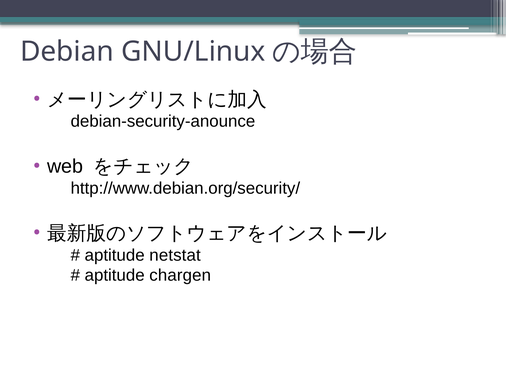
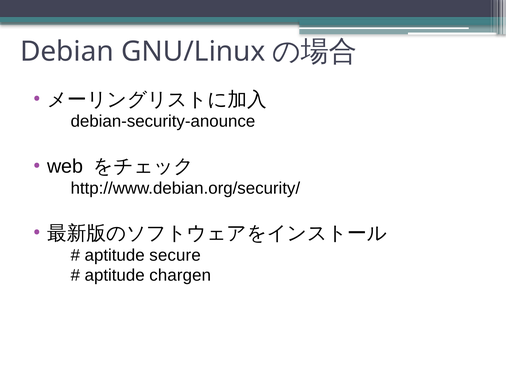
netstat: netstat -> secure
